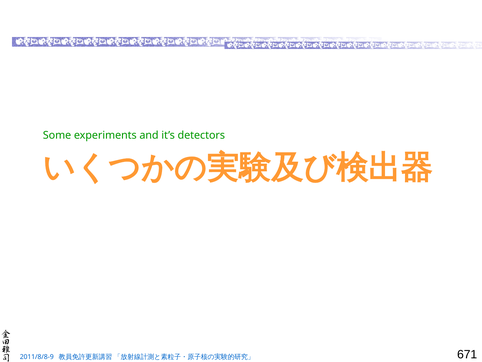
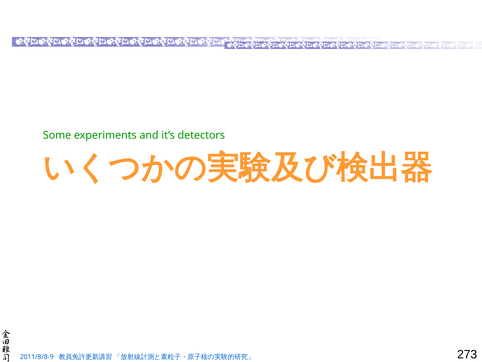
671: 671 -> 273
